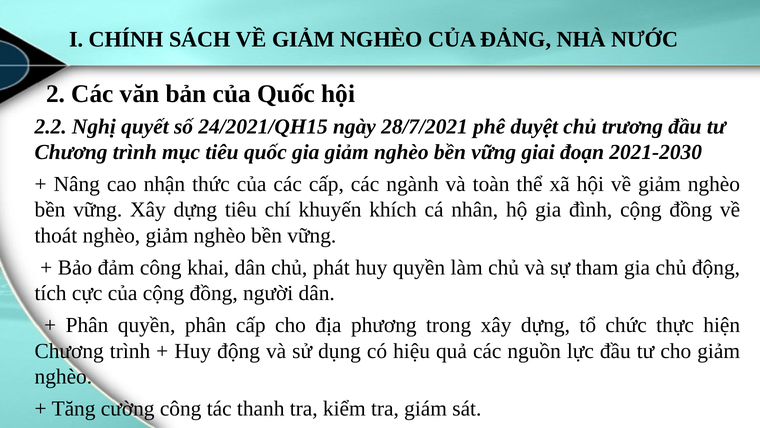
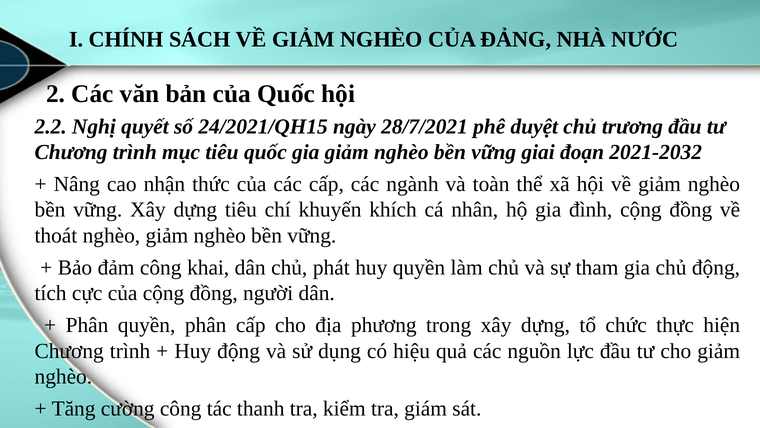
2021-2030: 2021-2030 -> 2021-2032
